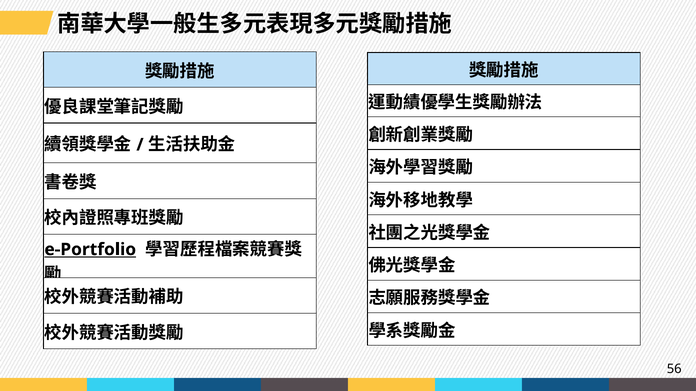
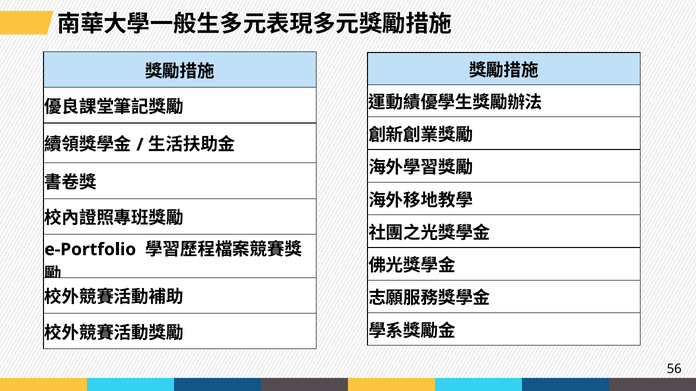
e-Portfolio underline: present -> none
